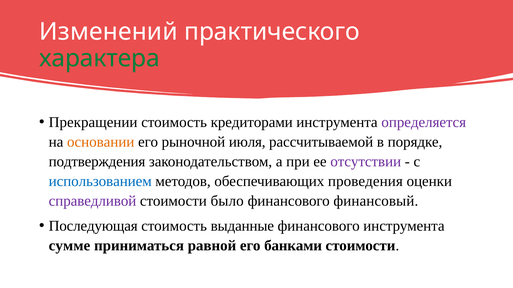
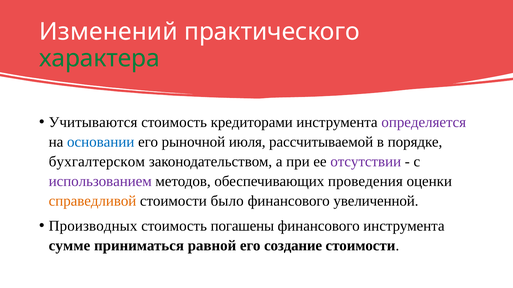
Прекращении: Прекращении -> Учитываются
основании colour: orange -> blue
подтверждения: подтверждения -> бухгалтерском
использованием colour: blue -> purple
справедливой colour: purple -> orange
финансовый: финансовый -> увеличенной
Последующая: Последующая -> Производных
выданные: выданные -> погашены
банками: банками -> создание
